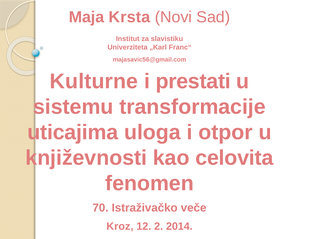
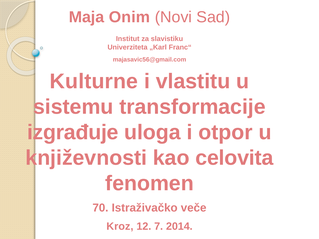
Krsta: Krsta -> Onim
prestati: prestati -> vlastitu
uticajima: uticajima -> izgrađuje
2: 2 -> 7
